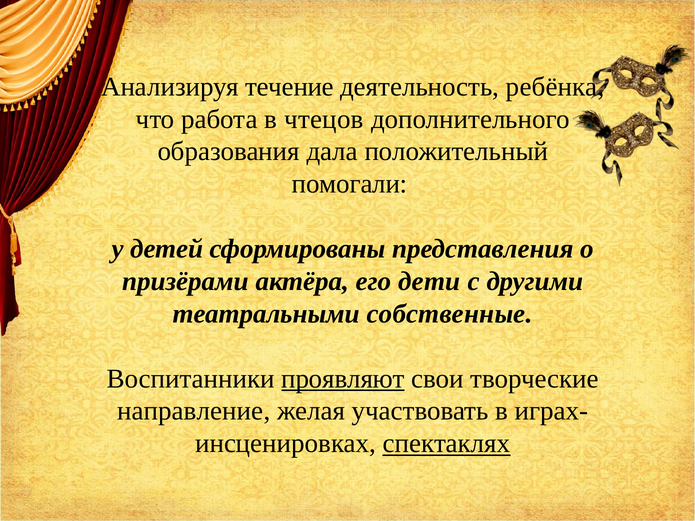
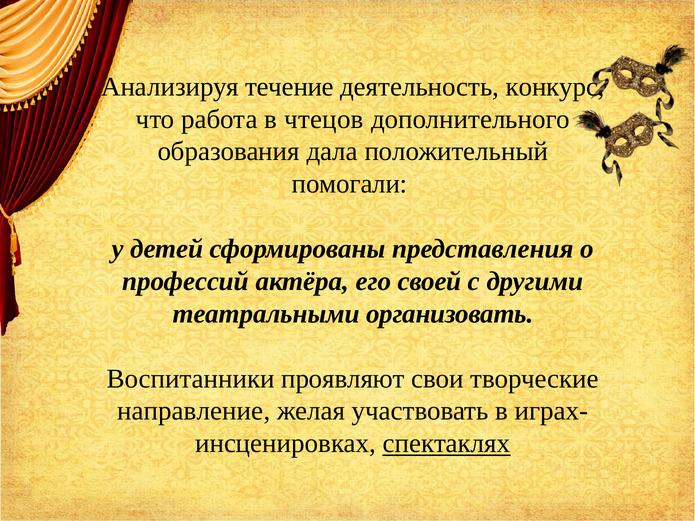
ребёнка: ребёнка -> конкурс
призёрами: призёрами -> профессий
дети: дети -> своей
собственные: собственные -> организовать
проявляют underline: present -> none
